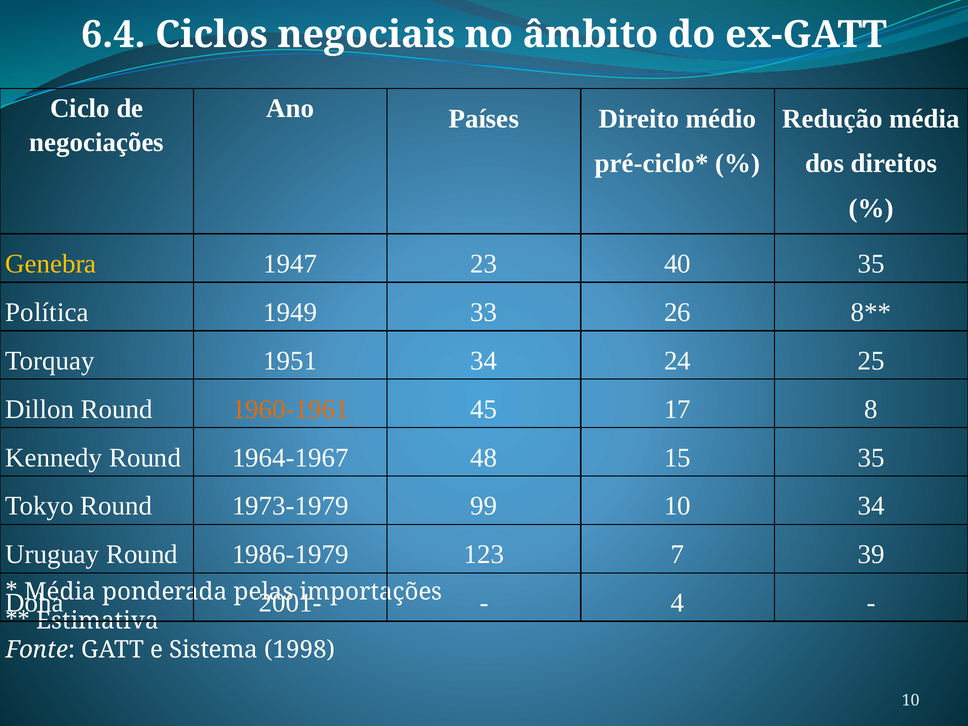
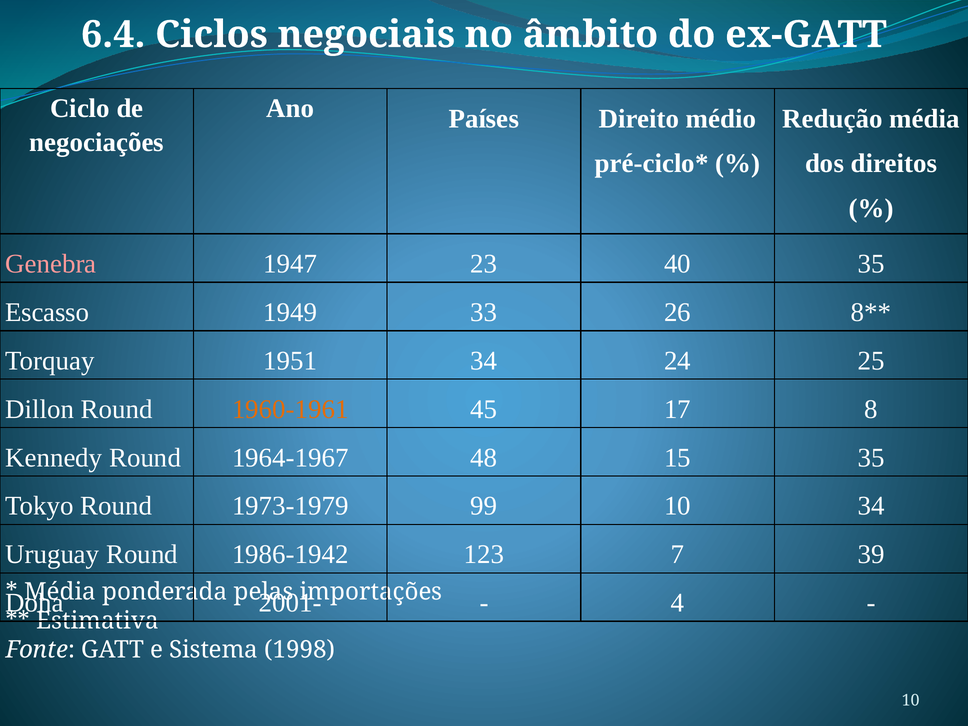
Genebra colour: yellow -> pink
Política: Política -> Escasso
1986-1979: 1986-1979 -> 1986-1942
